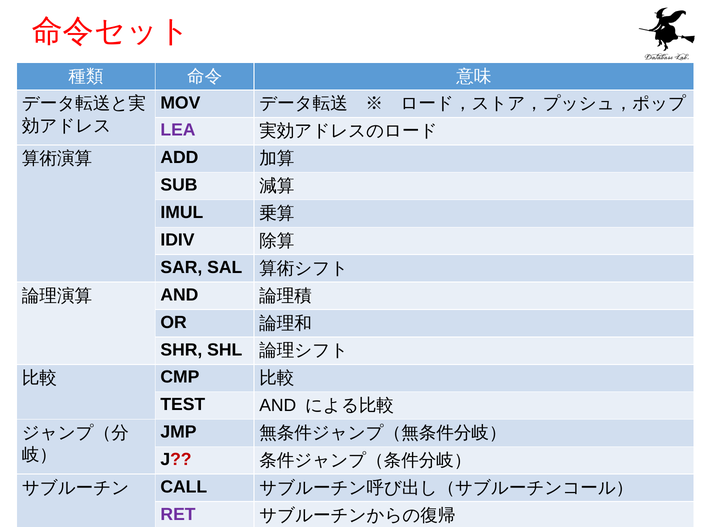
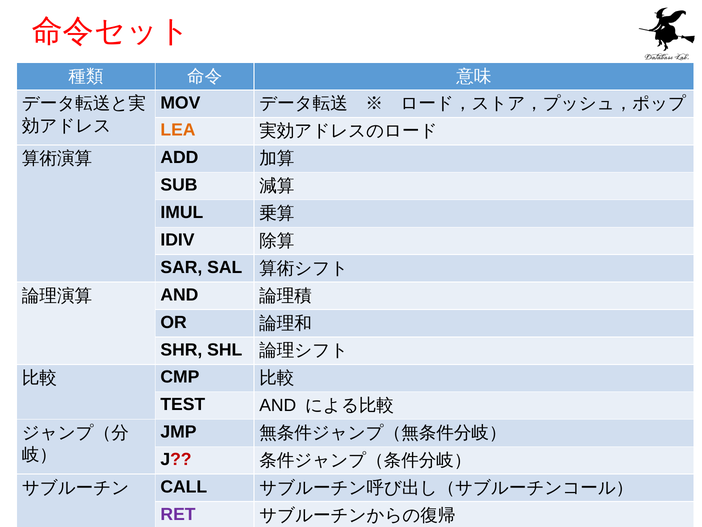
LEA colour: purple -> orange
